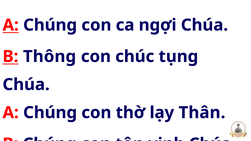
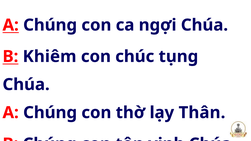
Thông: Thông -> Khiêm
